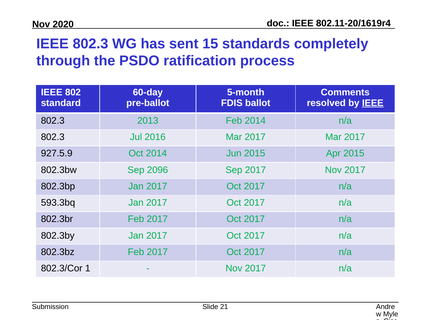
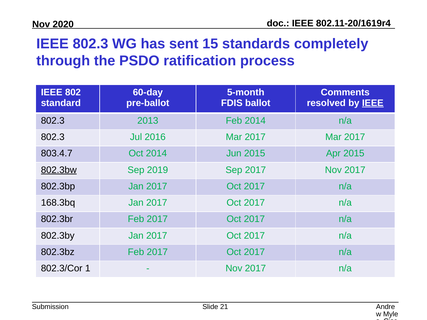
927.5.9: 927.5.9 -> 803.4.7
802.3bw underline: none -> present
2096: 2096 -> 2019
593.3bq: 593.3bq -> 168.3bq
